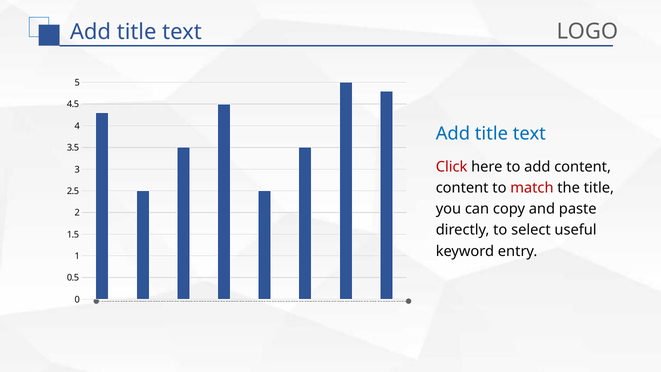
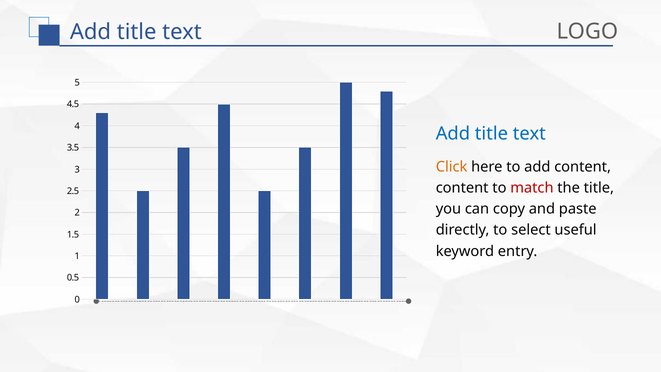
Click colour: red -> orange
